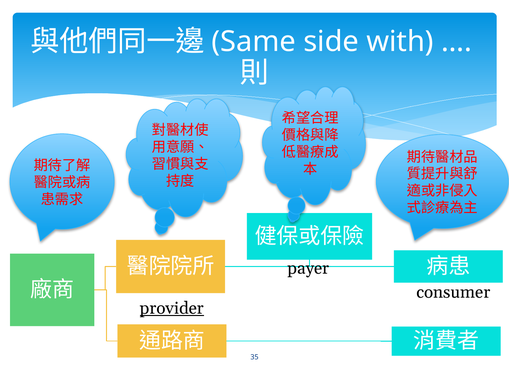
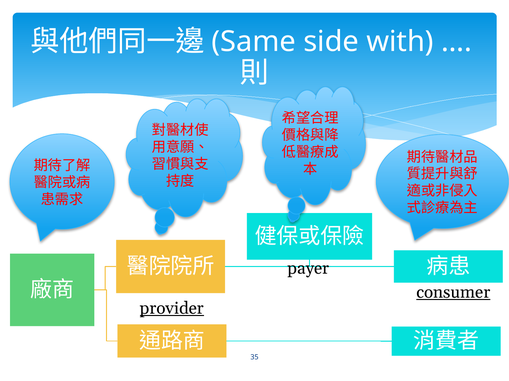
consumer underline: none -> present
